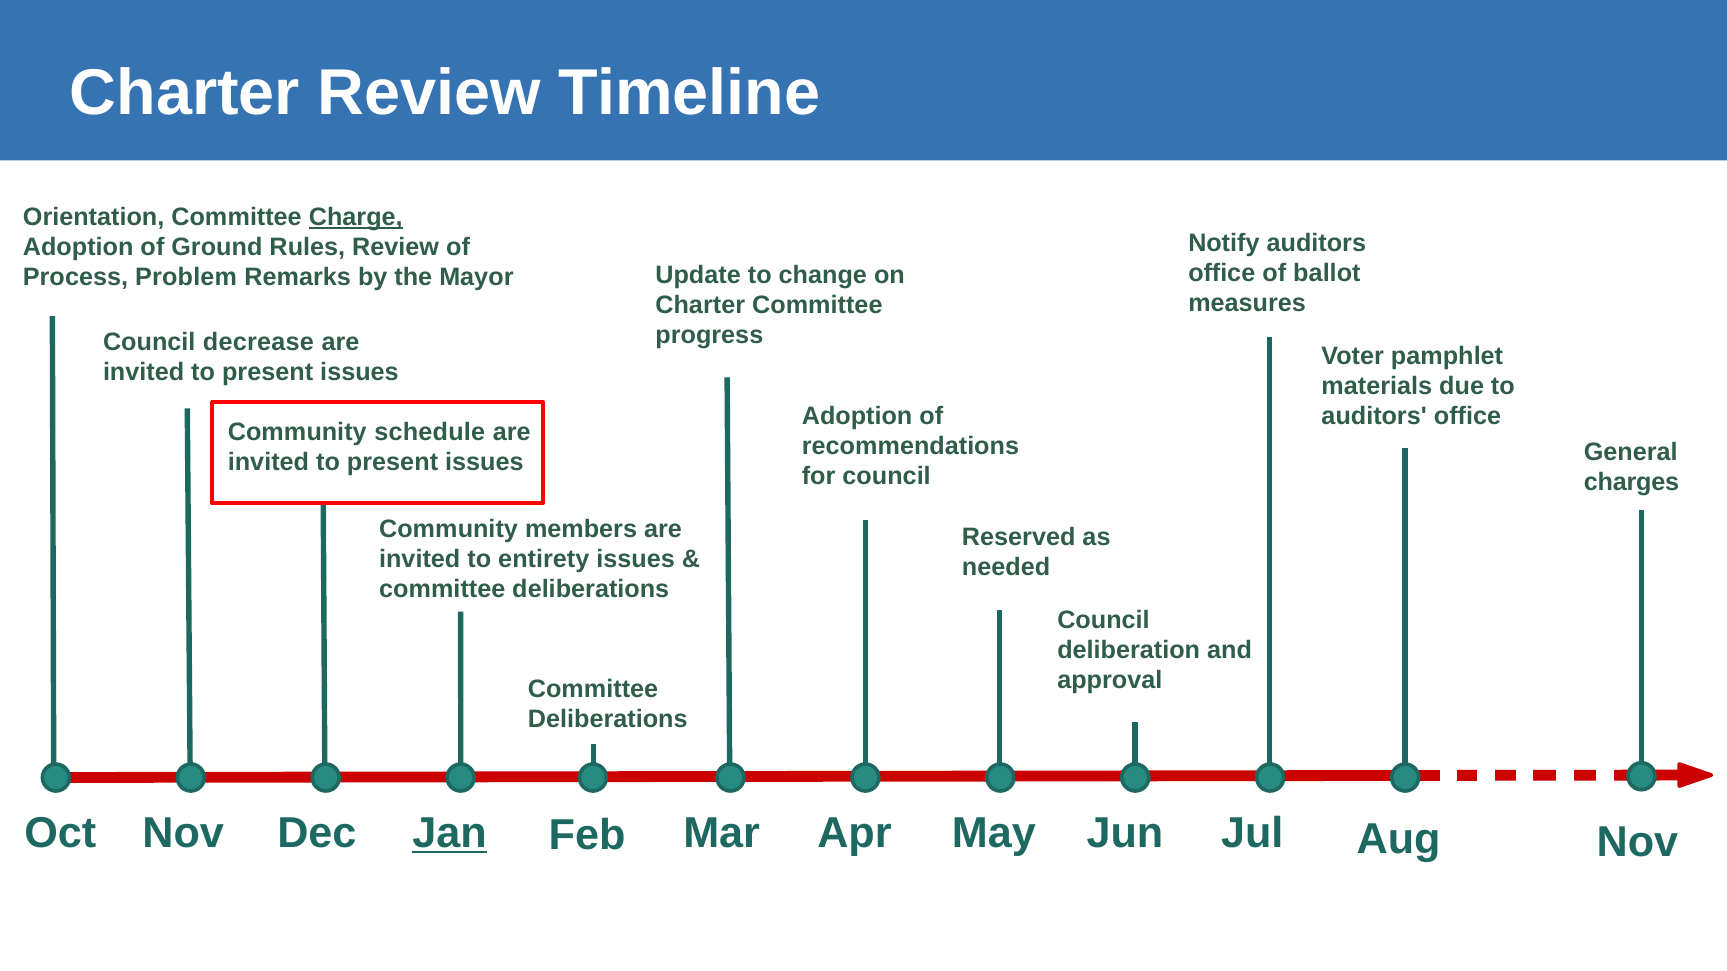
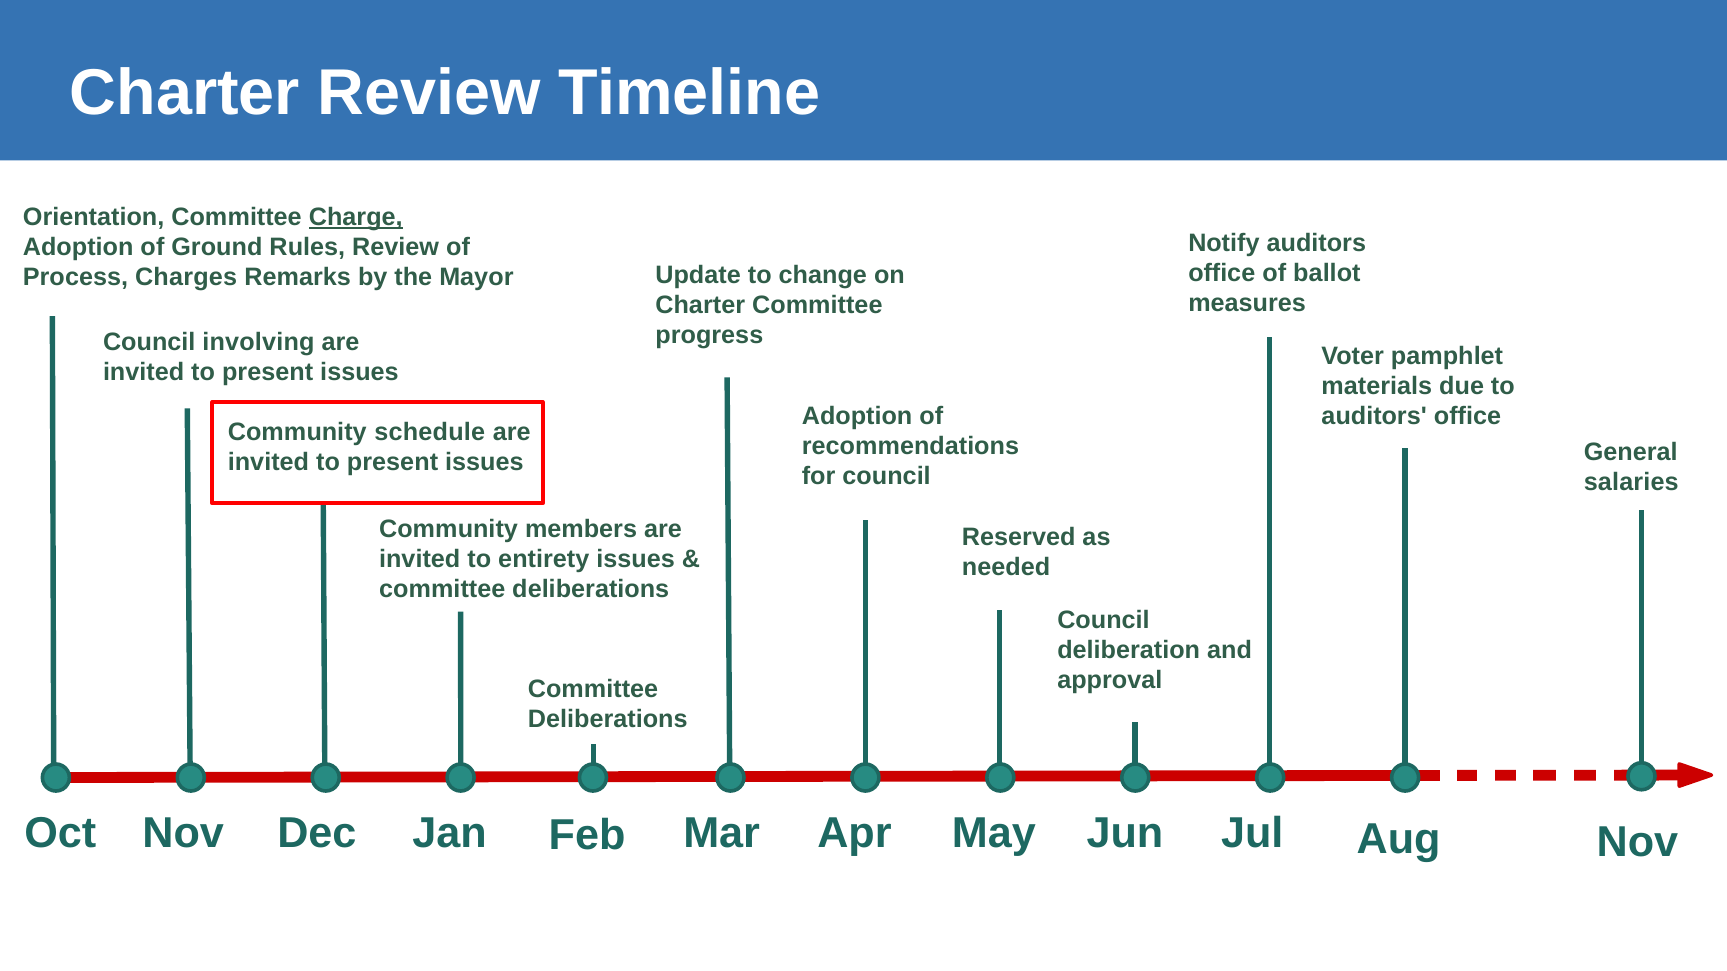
Problem: Problem -> Charges
decrease: decrease -> involving
charges: charges -> salaries
Jan underline: present -> none
